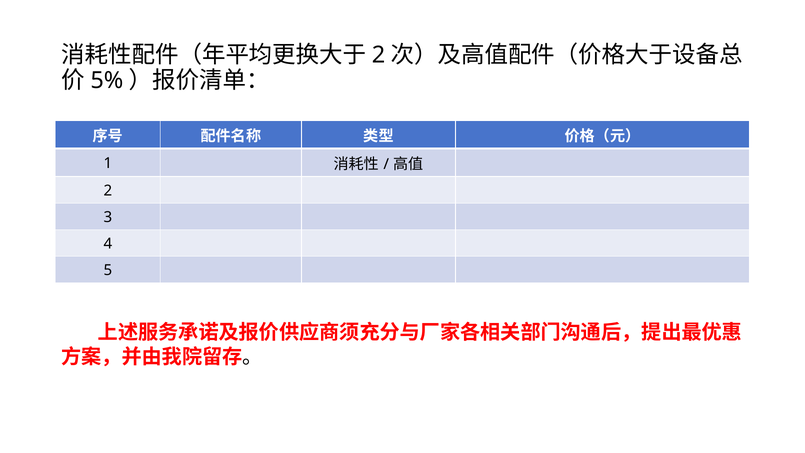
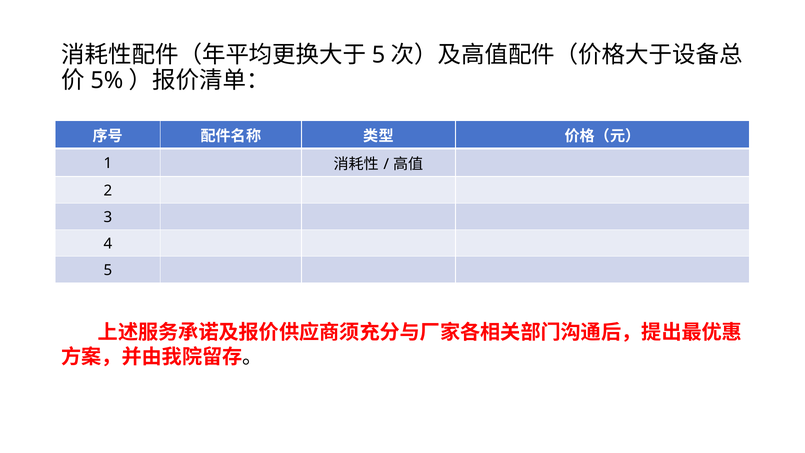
2 at (379, 55): 2 -> 5
